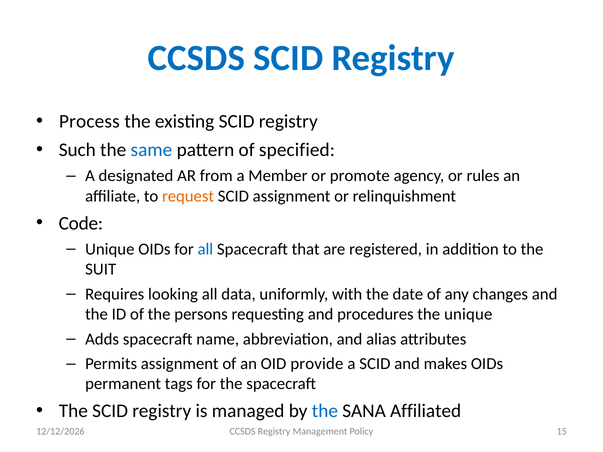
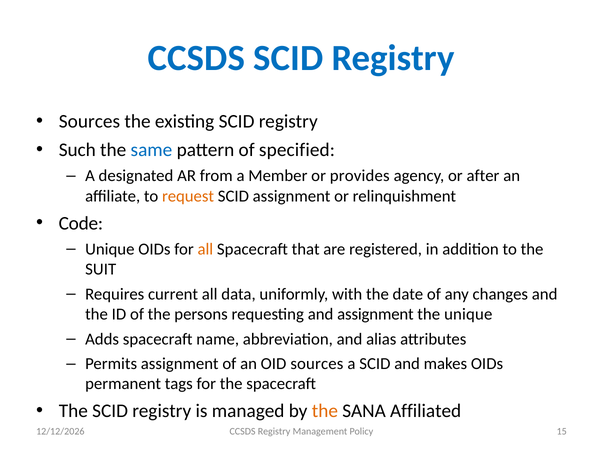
Process at (89, 121): Process -> Sources
promote: promote -> provides
rules: rules -> after
all at (205, 249) colour: blue -> orange
looking: looking -> current
and procedures: procedures -> assignment
OID provide: provide -> sources
the at (325, 411) colour: blue -> orange
